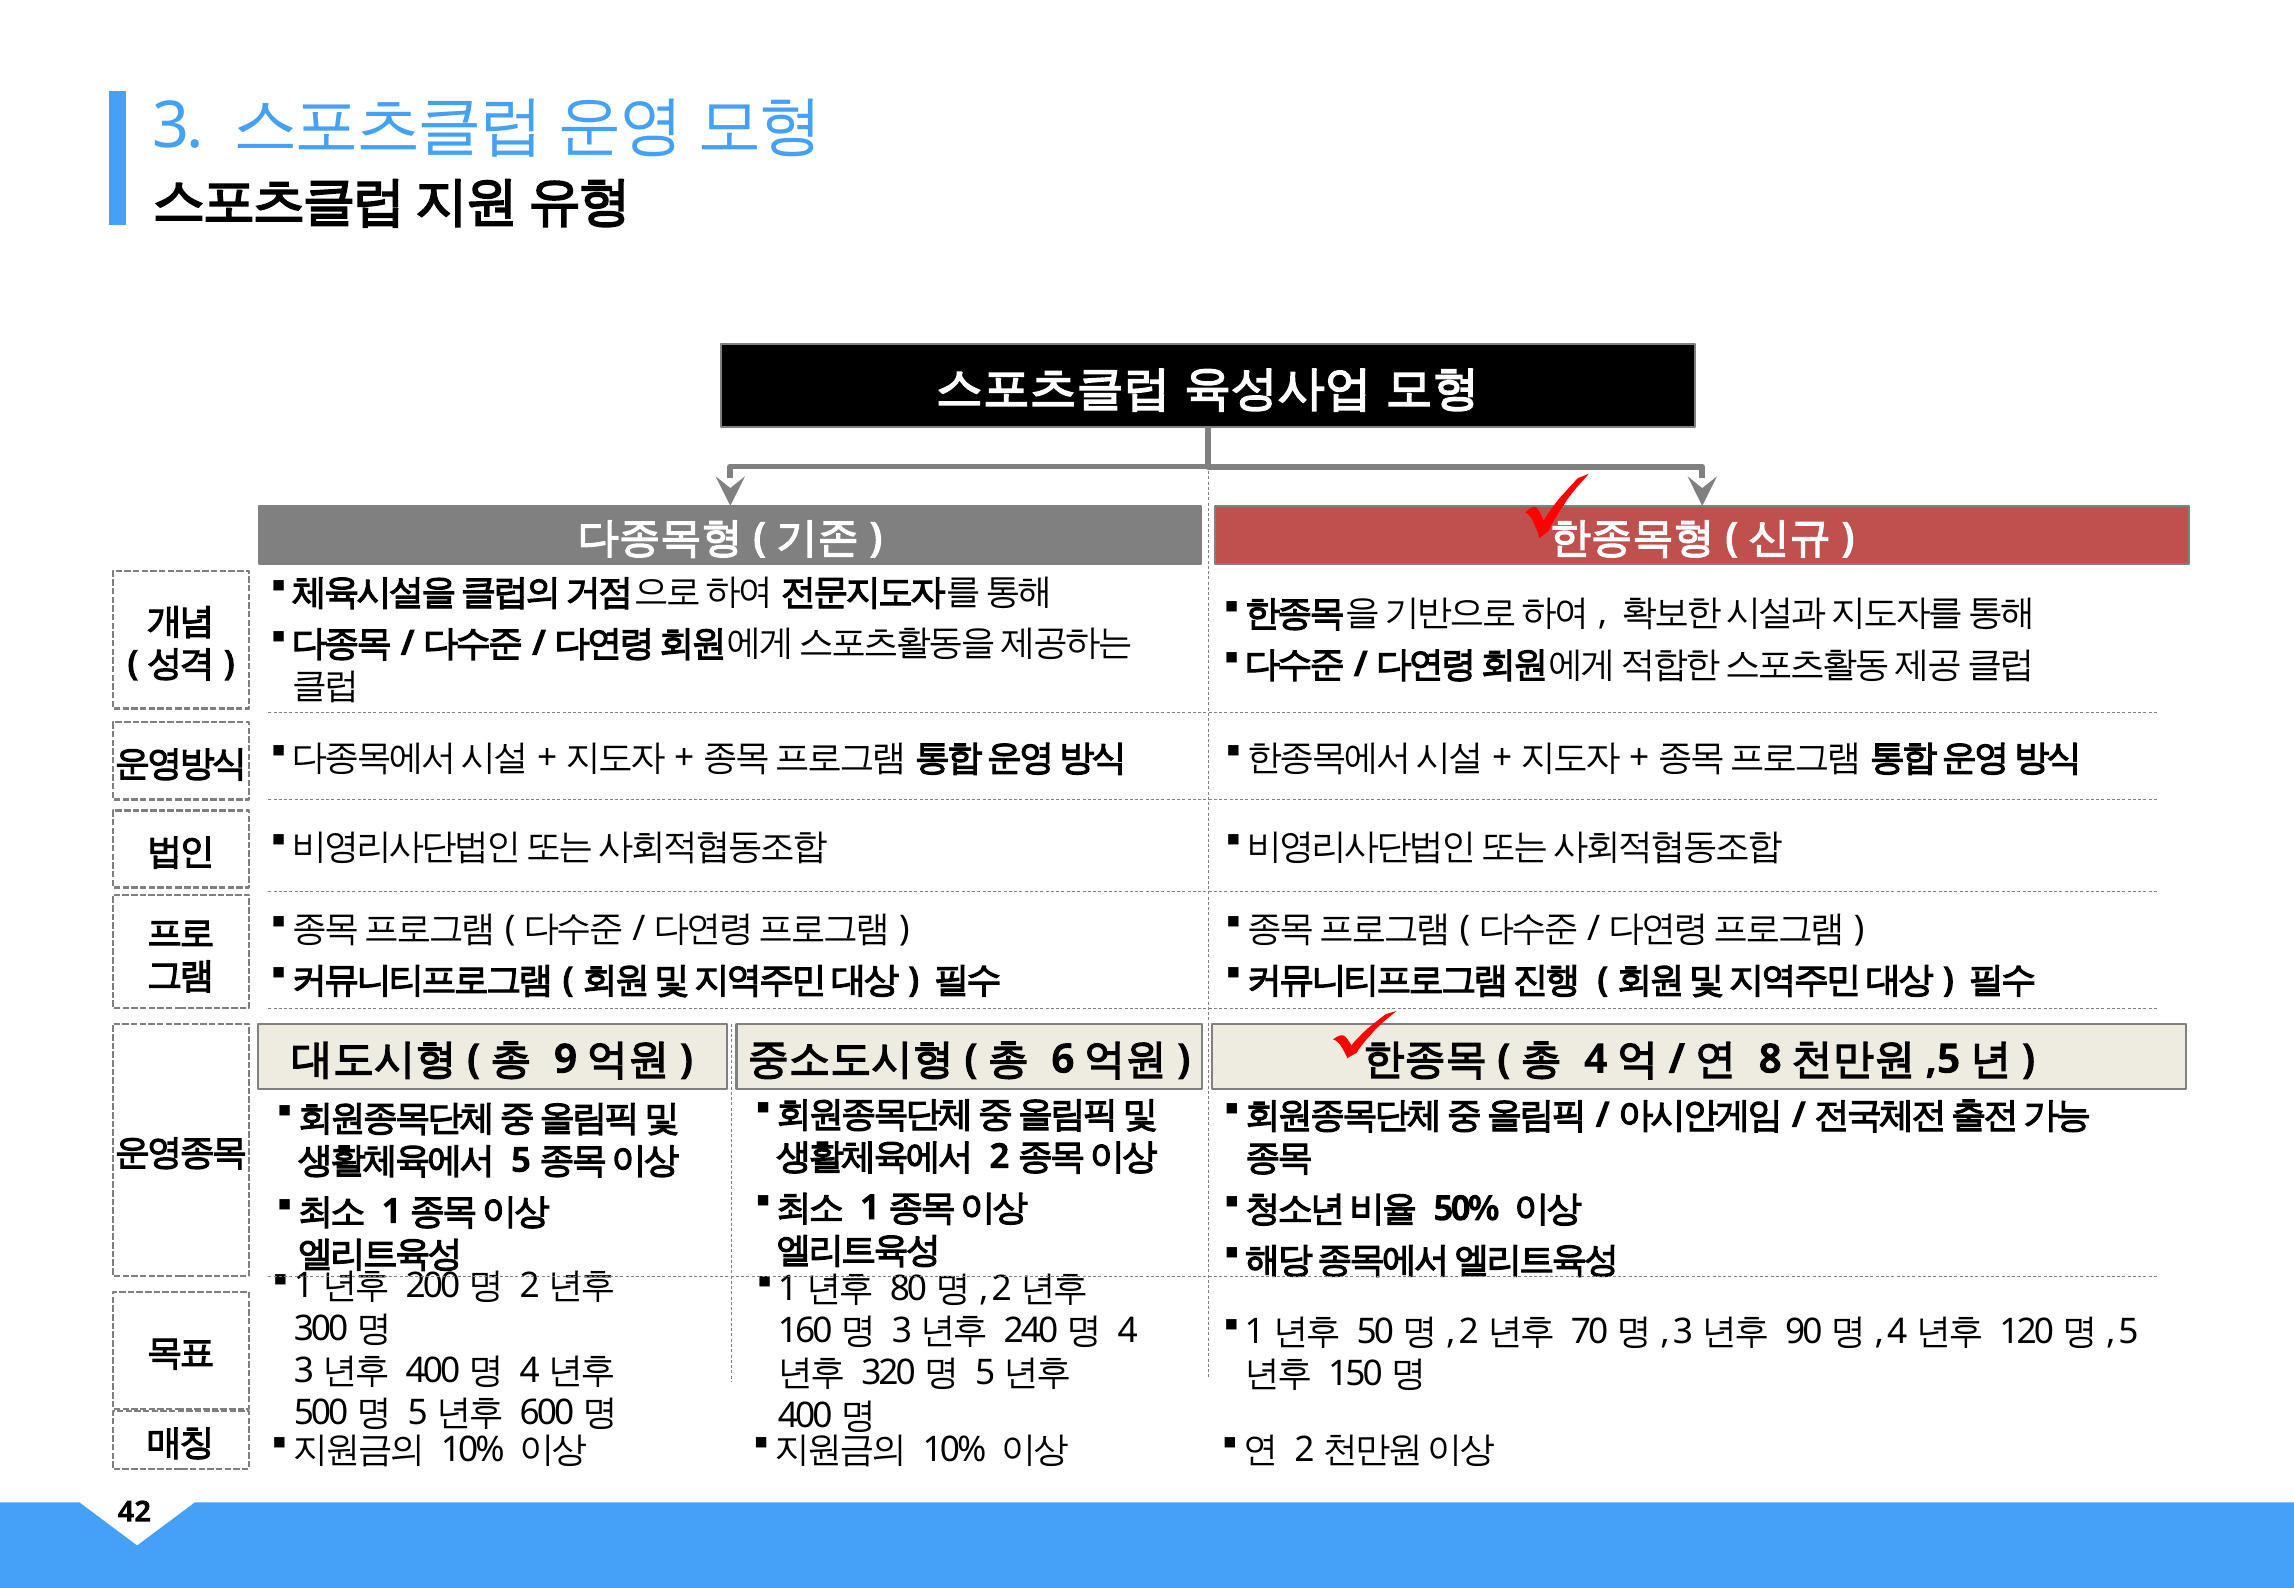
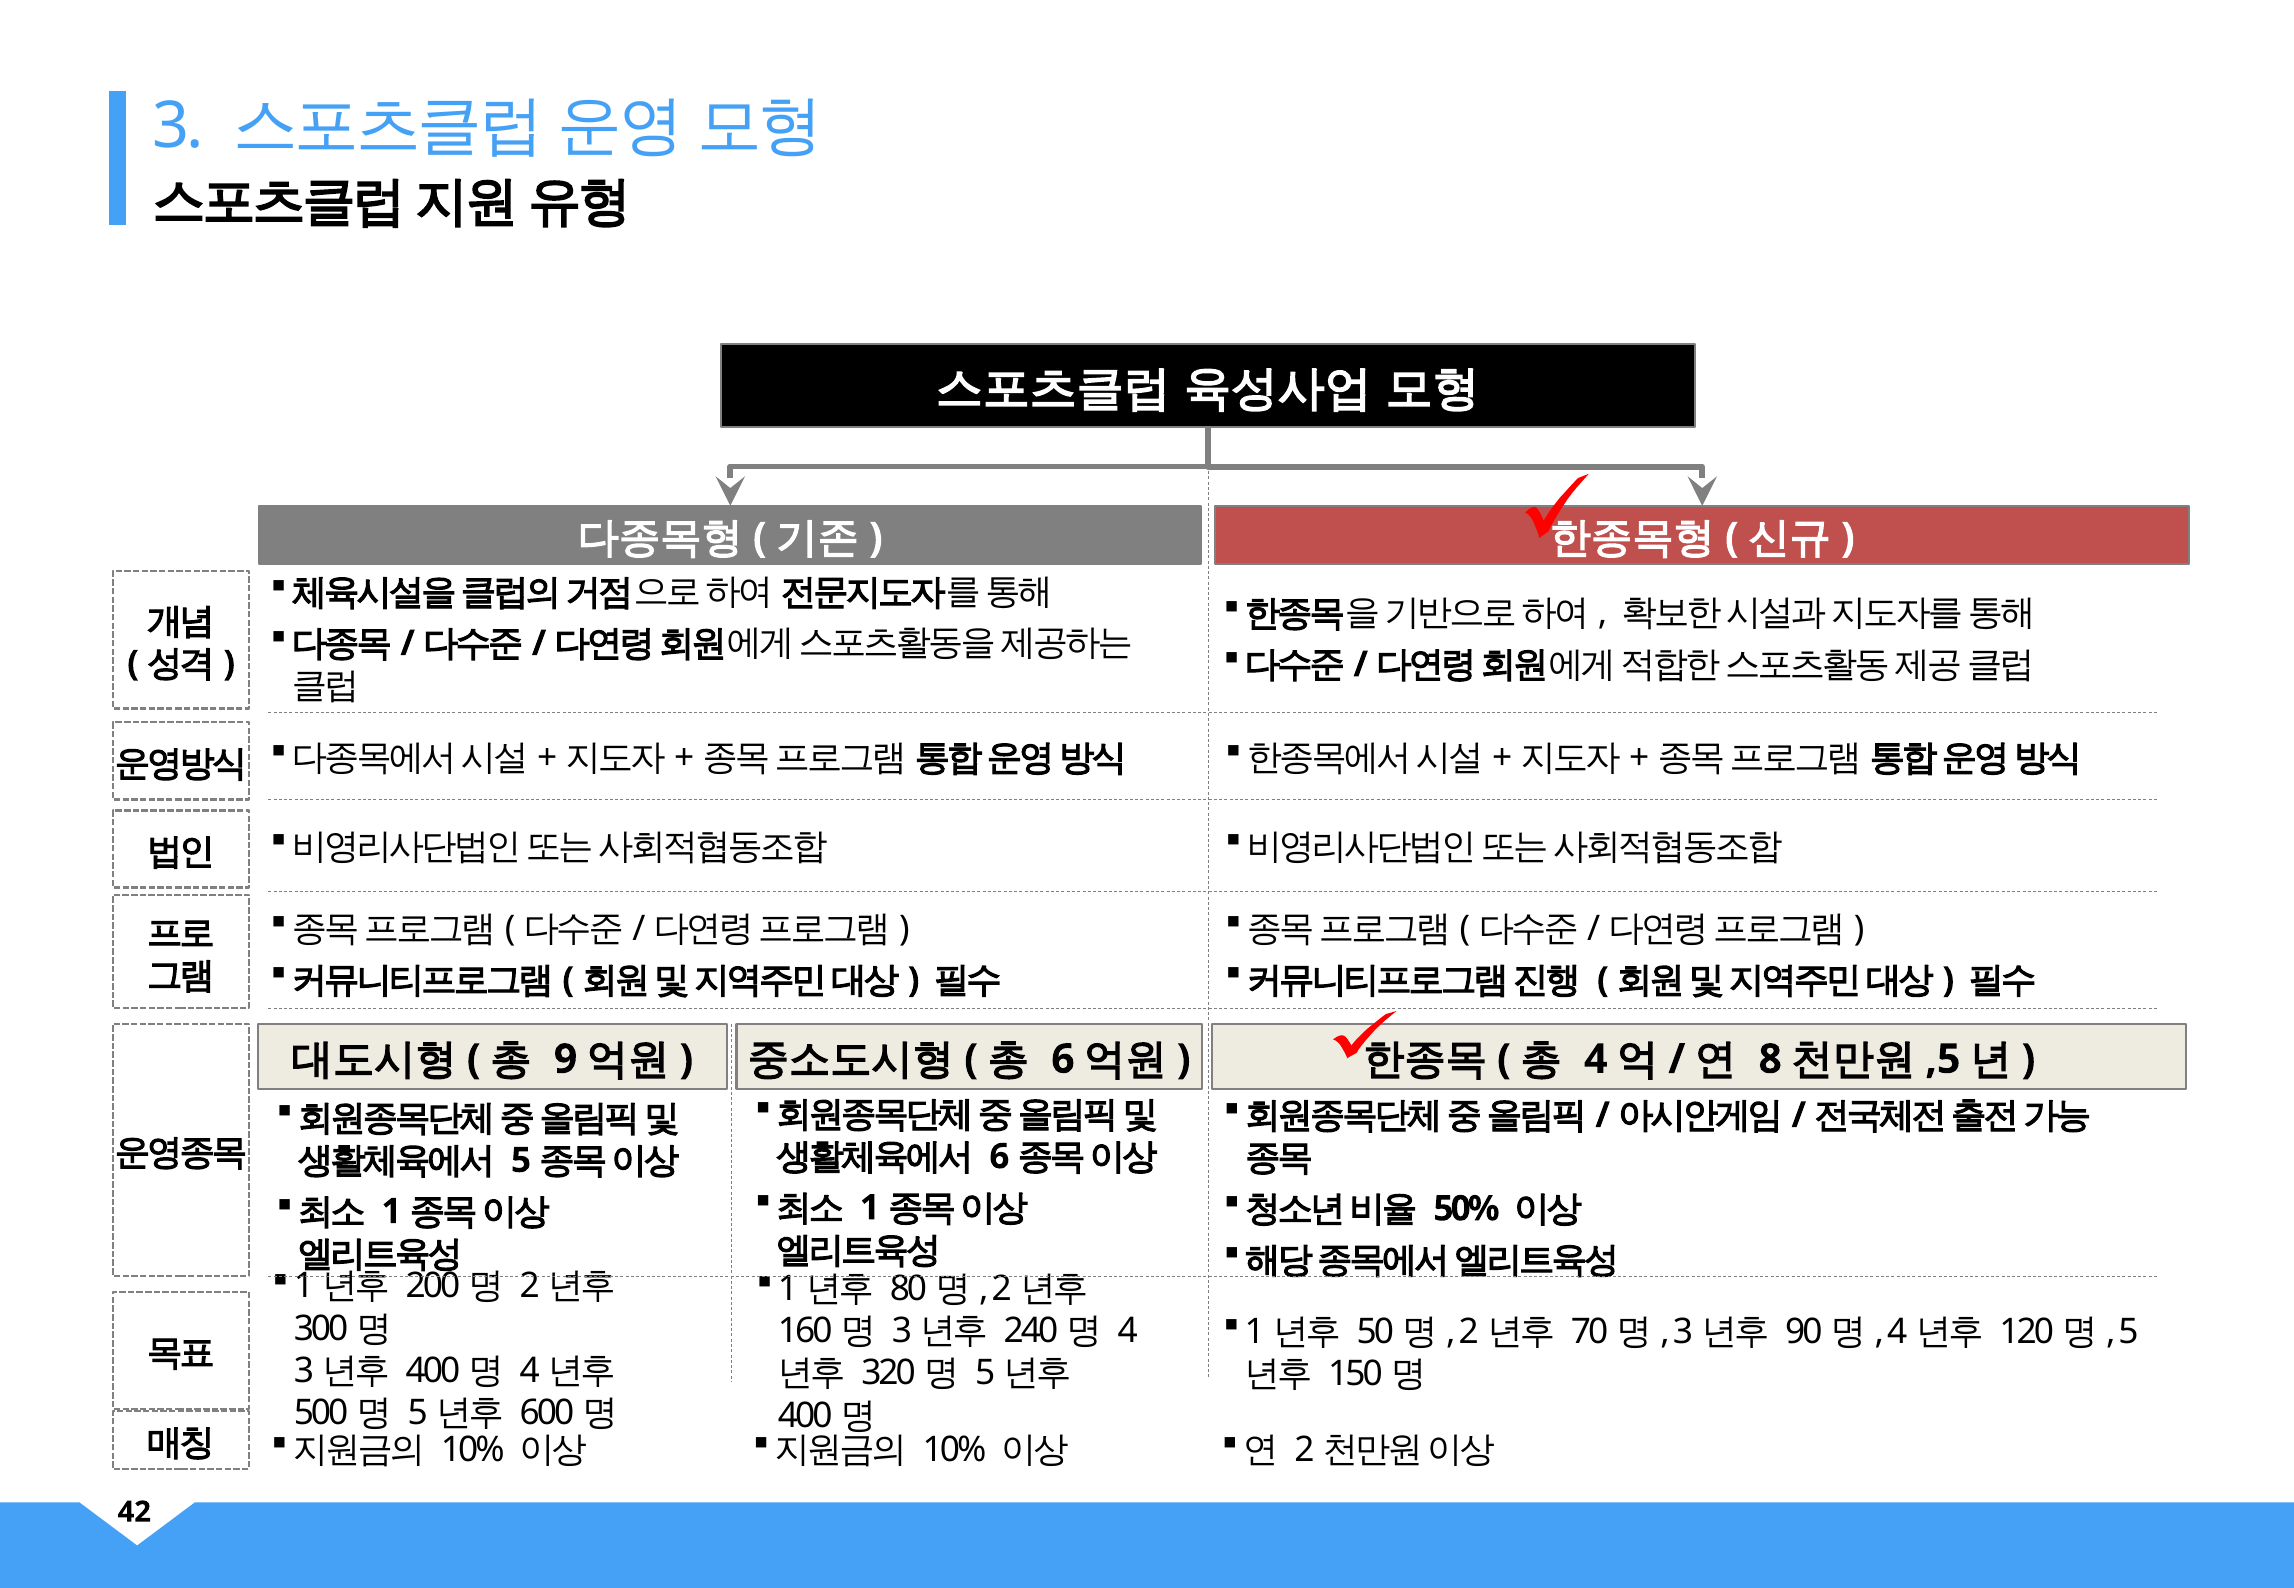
2 at (999, 1157): 2 -> 6
